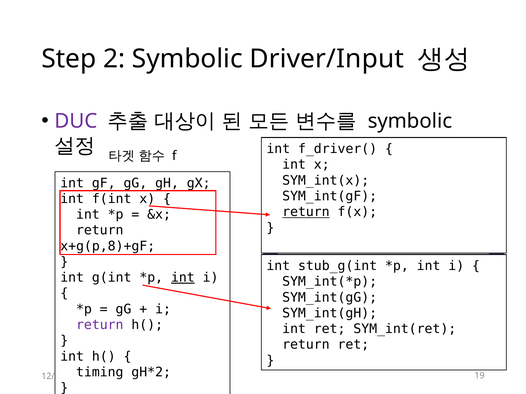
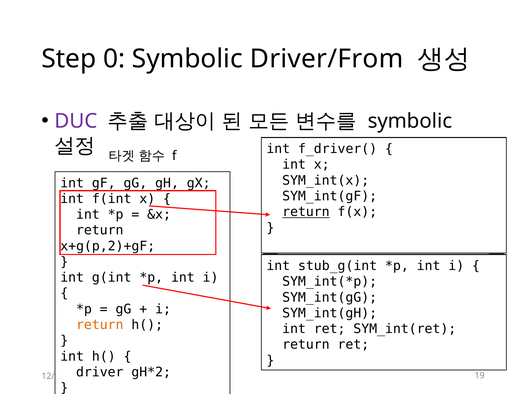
2: 2 -> 0
Driver/Input: Driver/Input -> Driver/From
x+g(p,8)+gF: x+g(p,8)+gF -> x+g(p,2)+gF
int at (183, 278) underline: present -> none
return at (100, 325) colour: purple -> orange
timing: timing -> driver
